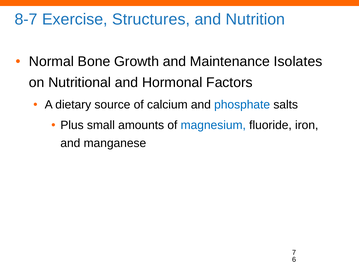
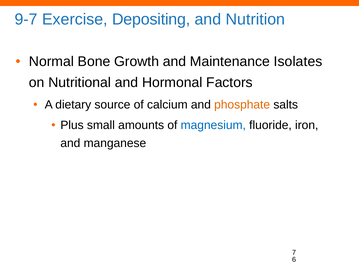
8-7: 8-7 -> 9-7
Structures: Structures -> Depositing
phosphate colour: blue -> orange
